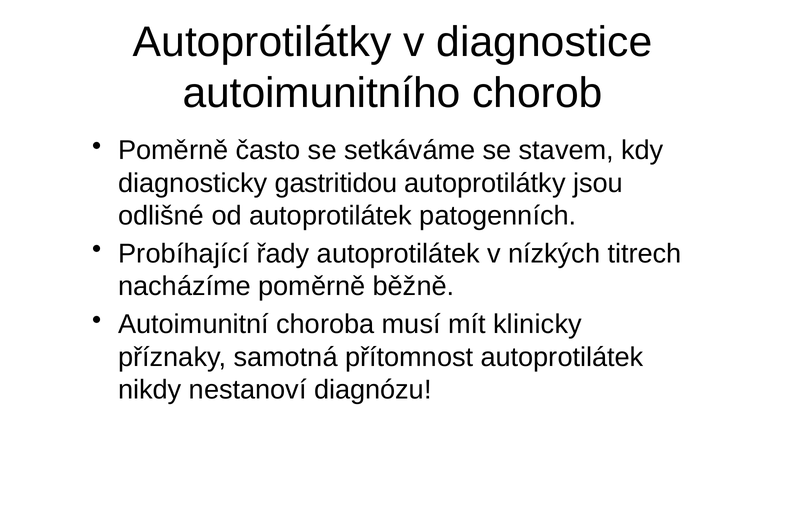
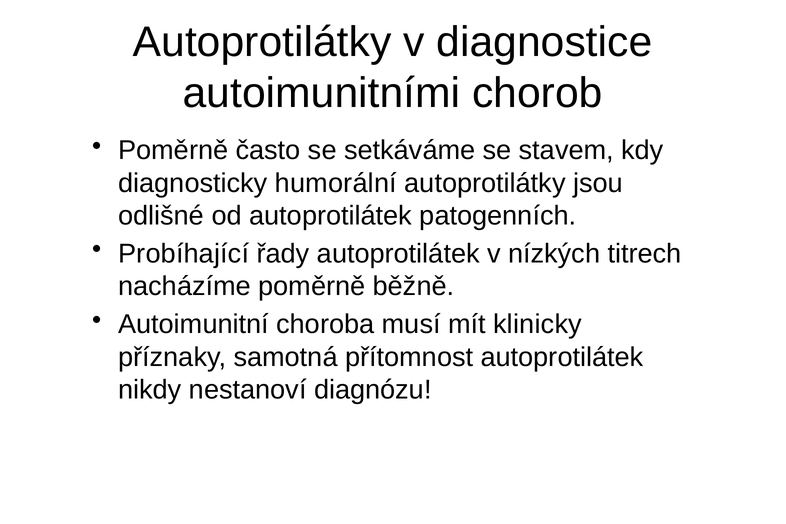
autoimunitního: autoimunitního -> autoimunitními
gastritidou: gastritidou -> humorální
